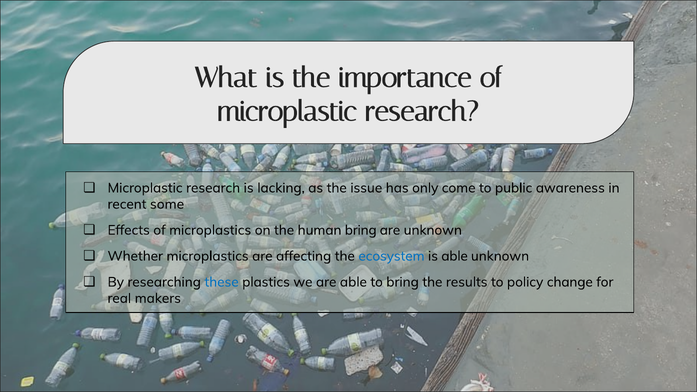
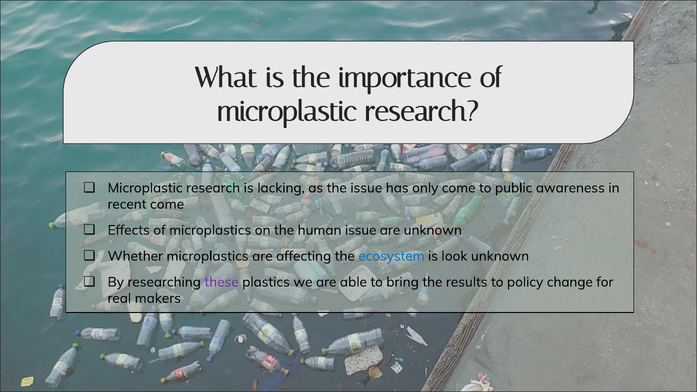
recent some: some -> come
human bring: bring -> issue
is able: able -> look
these colour: blue -> purple
